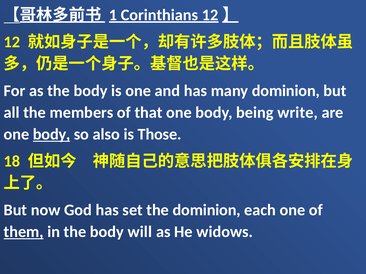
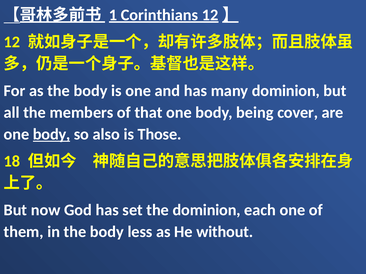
write: write -> cover
them underline: present -> none
will: will -> less
widows: widows -> without
